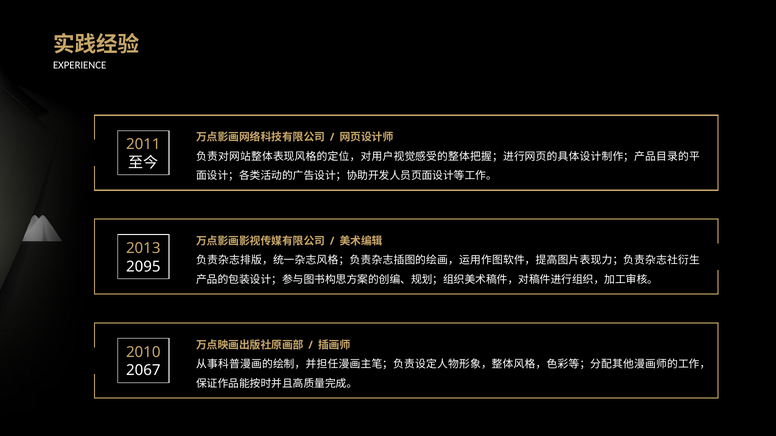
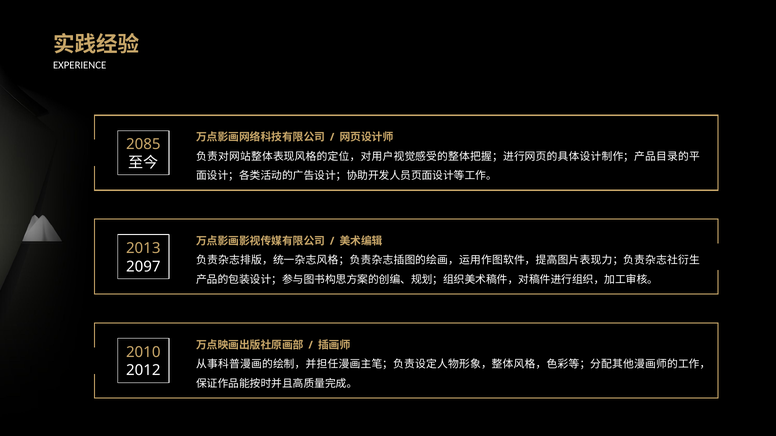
2011: 2011 -> 2085
2095: 2095 -> 2097
2067: 2067 -> 2012
